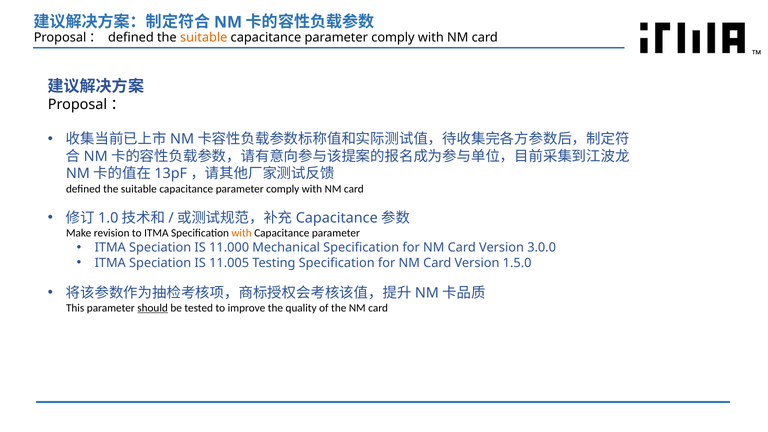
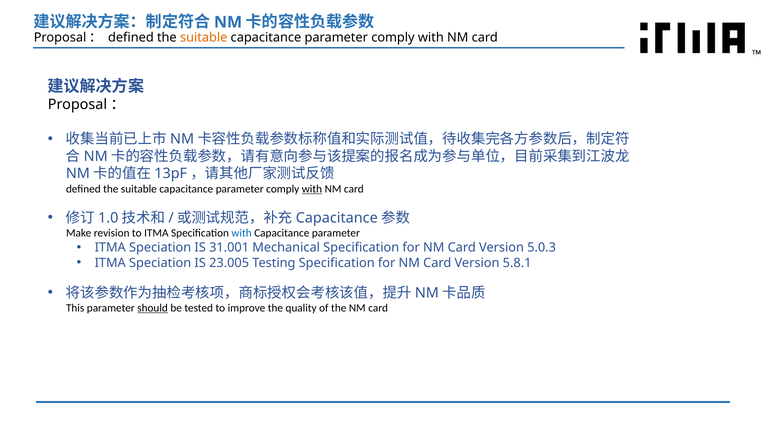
with at (312, 189) underline: none -> present
with at (242, 233) colour: orange -> blue
11.000: 11.000 -> 31.001
3.0.0: 3.0.0 -> 5.0.3
11.005: 11.005 -> 23.005
1.5.0: 1.5.0 -> 5.8.1
